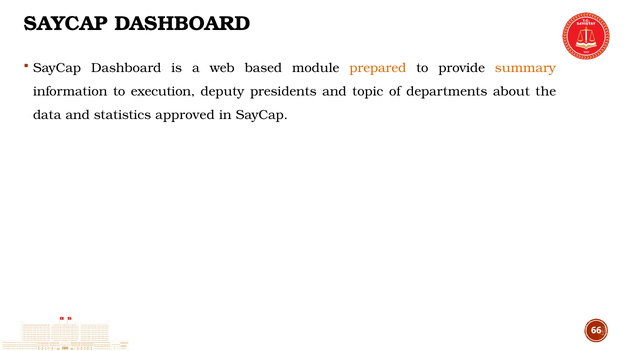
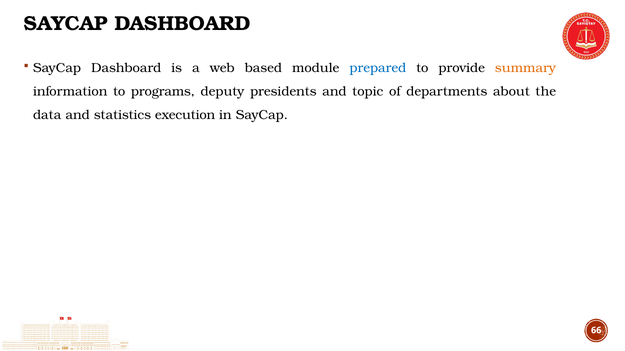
prepared colour: orange -> blue
execution: execution -> programs
approved: approved -> execution
